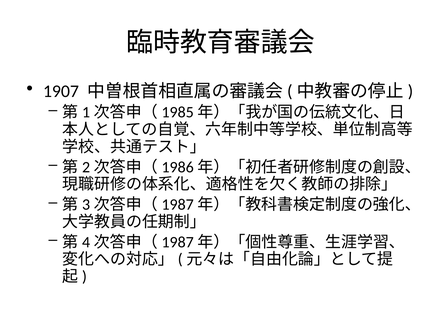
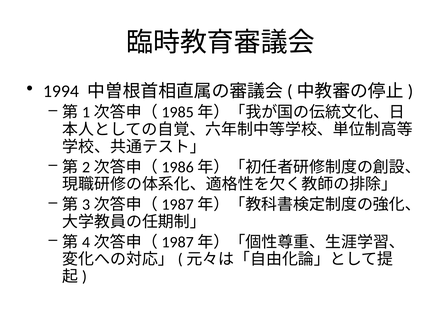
1907: 1907 -> 1994
